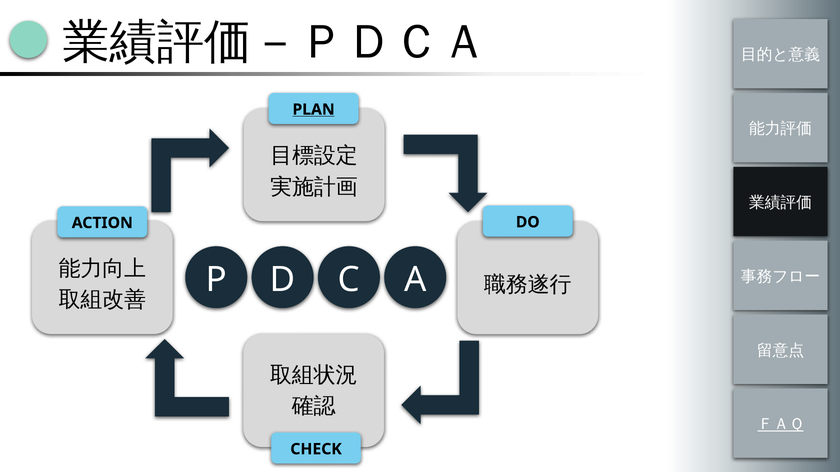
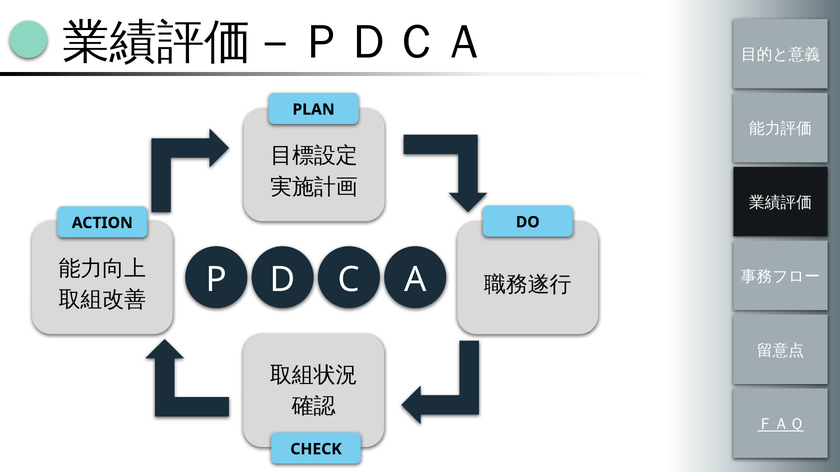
PLAN underline: present -> none
